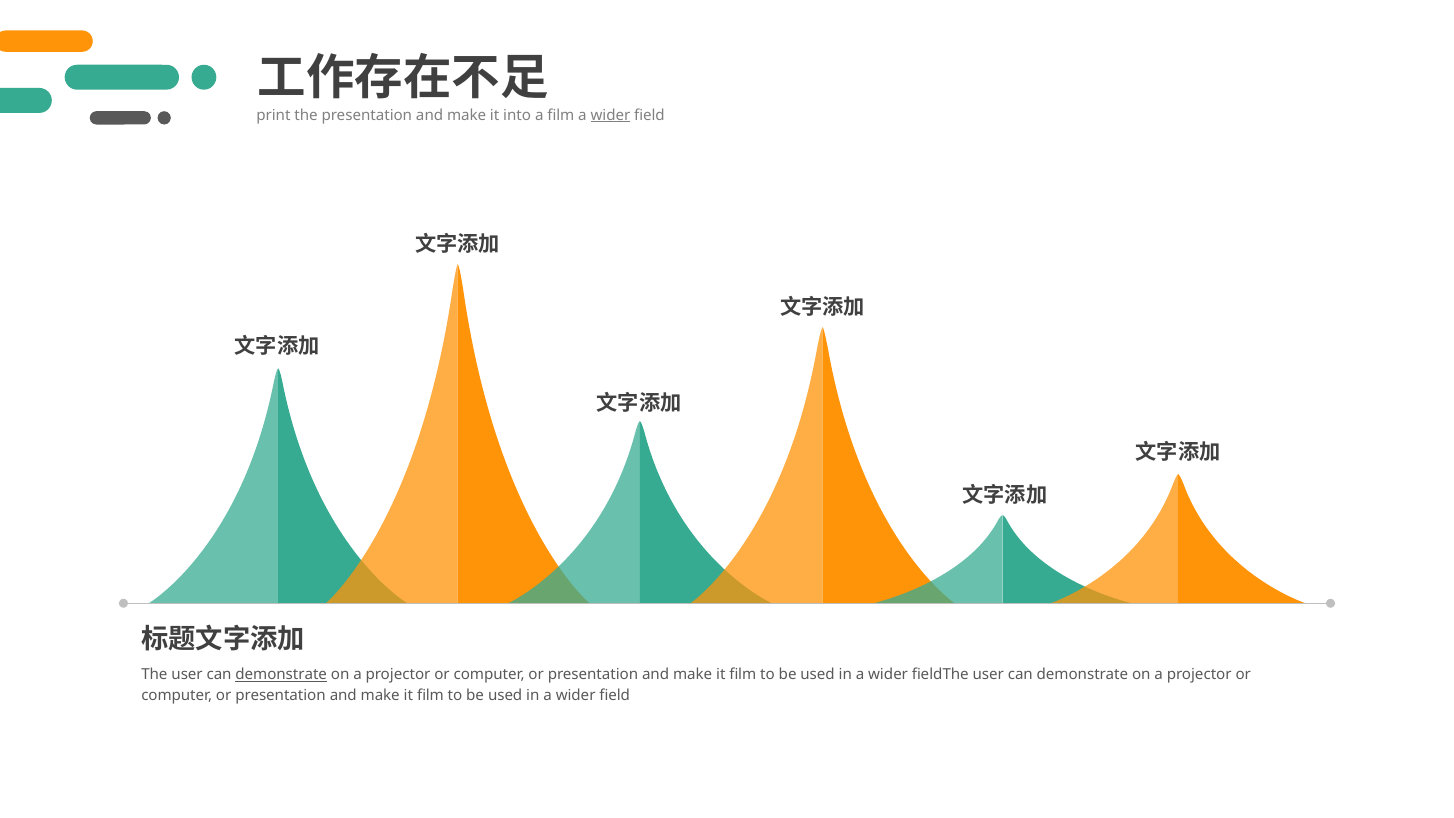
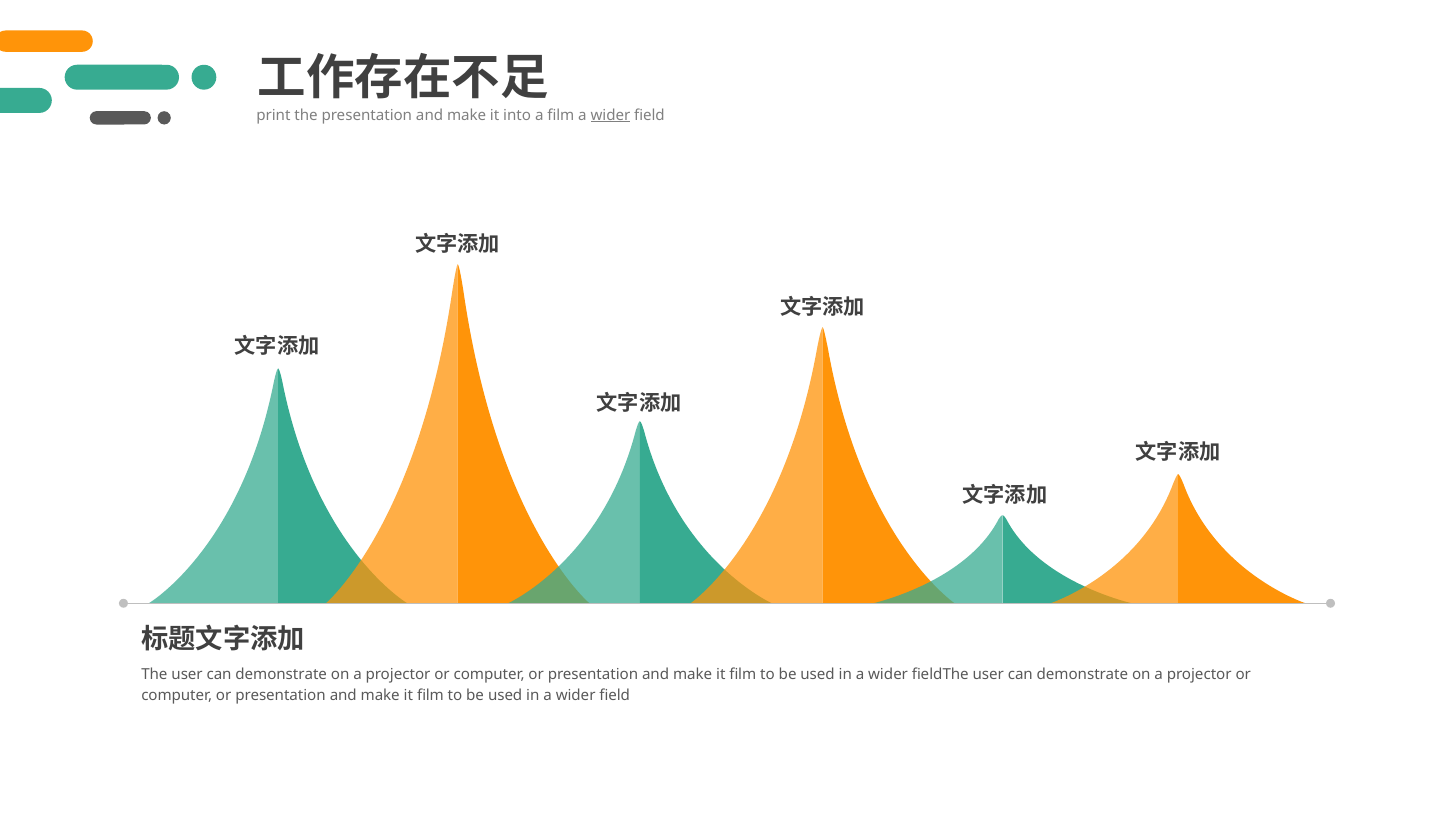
demonstrate at (281, 675) underline: present -> none
